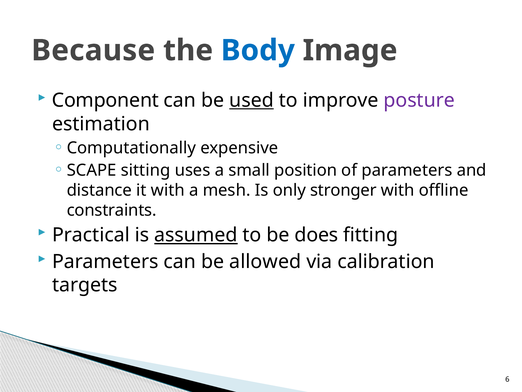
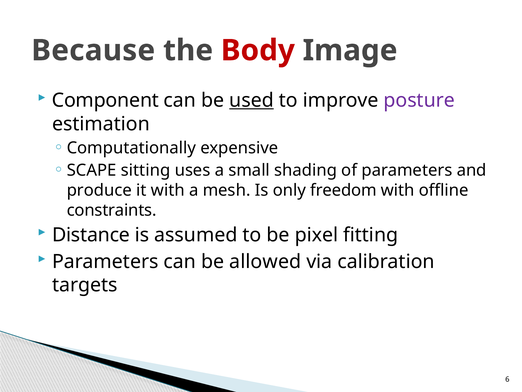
Body colour: blue -> red
position: position -> shading
distance: distance -> produce
stronger: stronger -> freedom
Practical: Practical -> Distance
assumed underline: present -> none
does: does -> pixel
